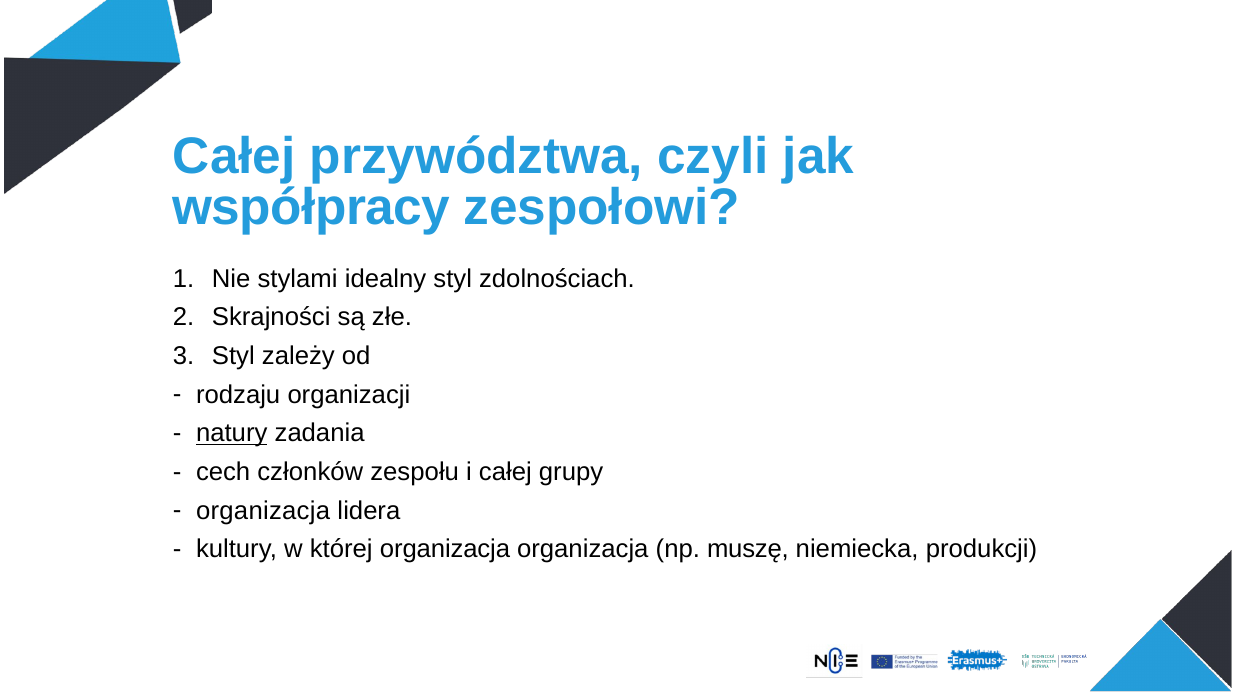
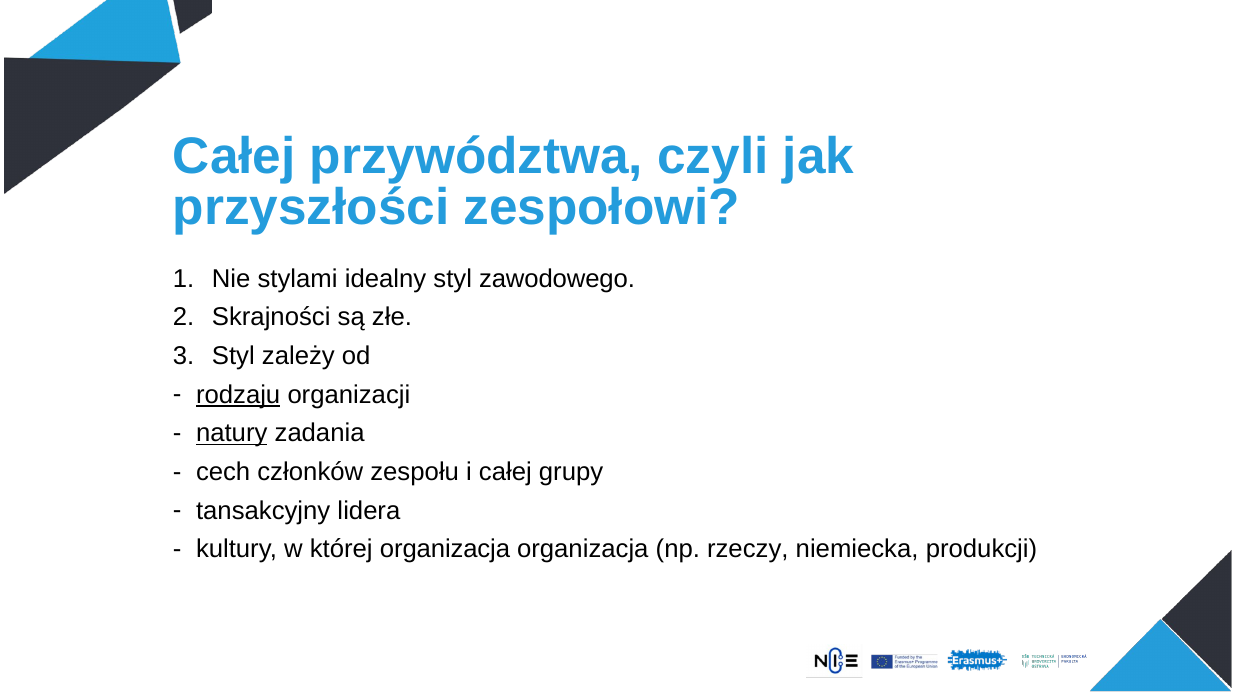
współpracy: współpracy -> przyszłości
zdolnościach: zdolnościach -> zawodowego
rodzaju underline: none -> present
organizacja at (263, 510): organizacja -> tansakcyjny
muszę: muszę -> rzeczy
